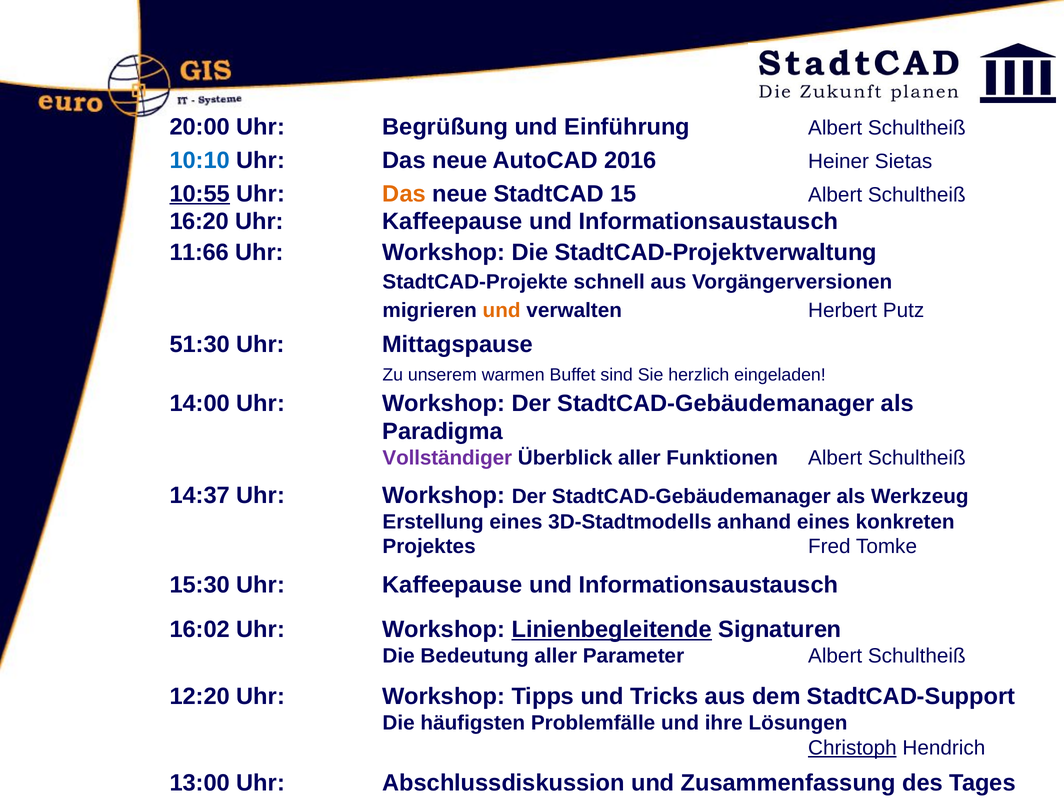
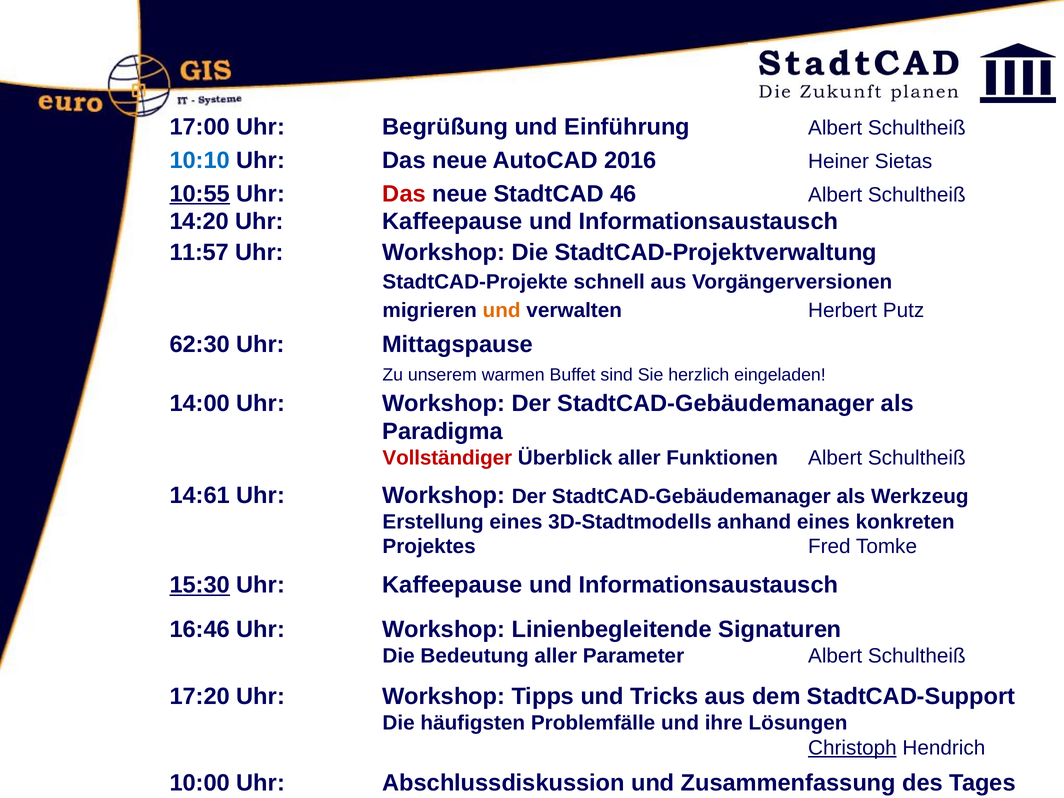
20:00: 20:00 -> 17:00
Das at (404, 194) colour: orange -> red
15: 15 -> 46
16:20: 16:20 -> 14:20
11:66: 11:66 -> 11:57
51:30: 51:30 -> 62:30
Vollständiger colour: purple -> red
14:37: 14:37 -> 14:61
15:30 underline: none -> present
16:02: 16:02 -> 16:46
Linienbegleitende underline: present -> none
12:20: 12:20 -> 17:20
13:00: 13:00 -> 10:00
